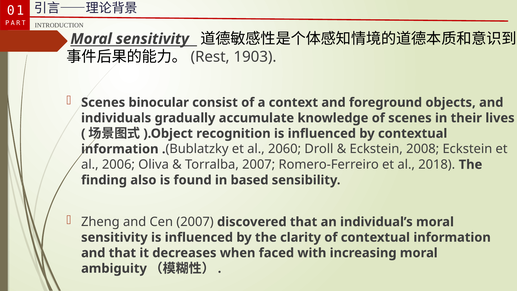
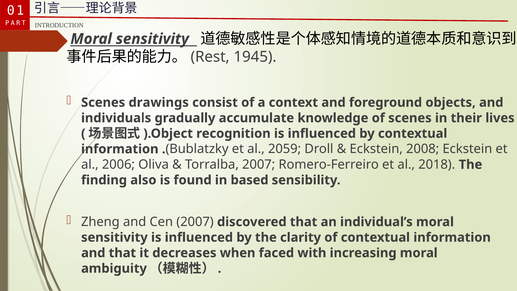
1903: 1903 -> 1945
binocular: binocular -> drawings
2060: 2060 -> 2059
